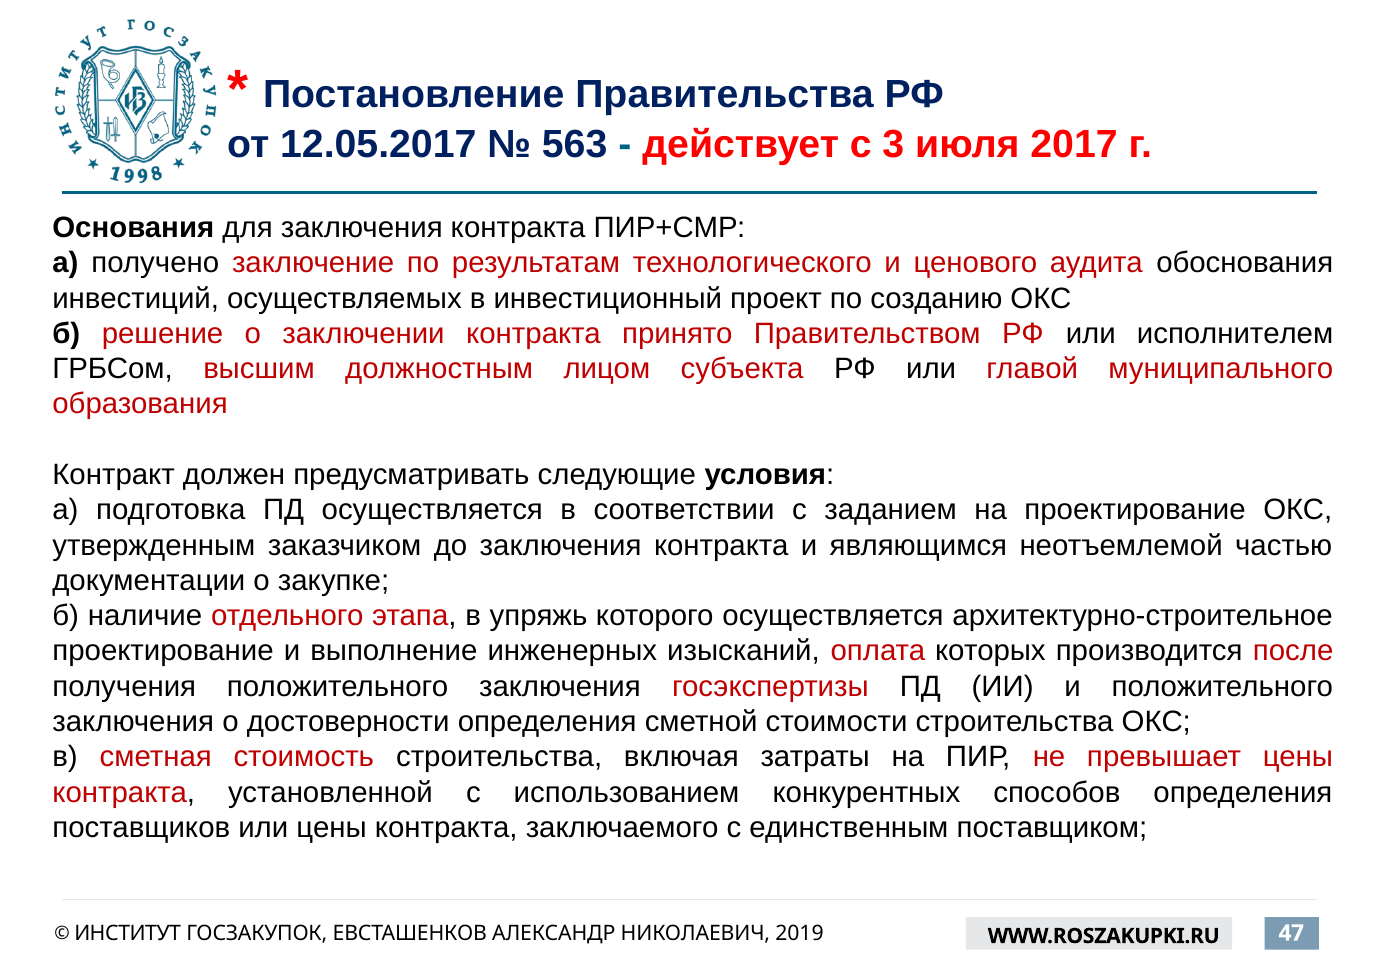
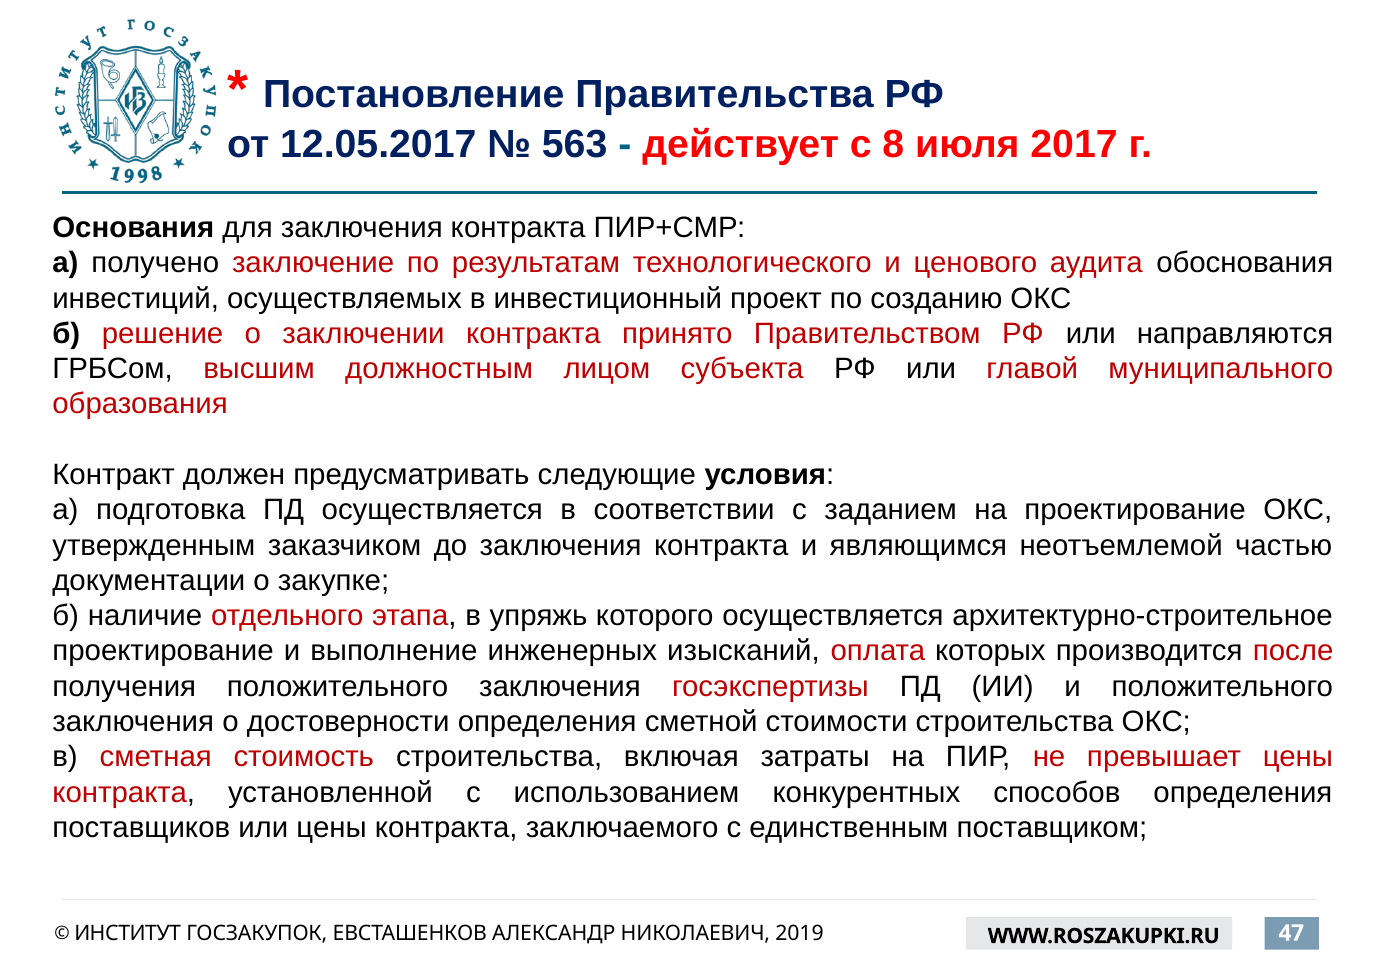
3: 3 -> 8
исполнителем: исполнителем -> направляются
